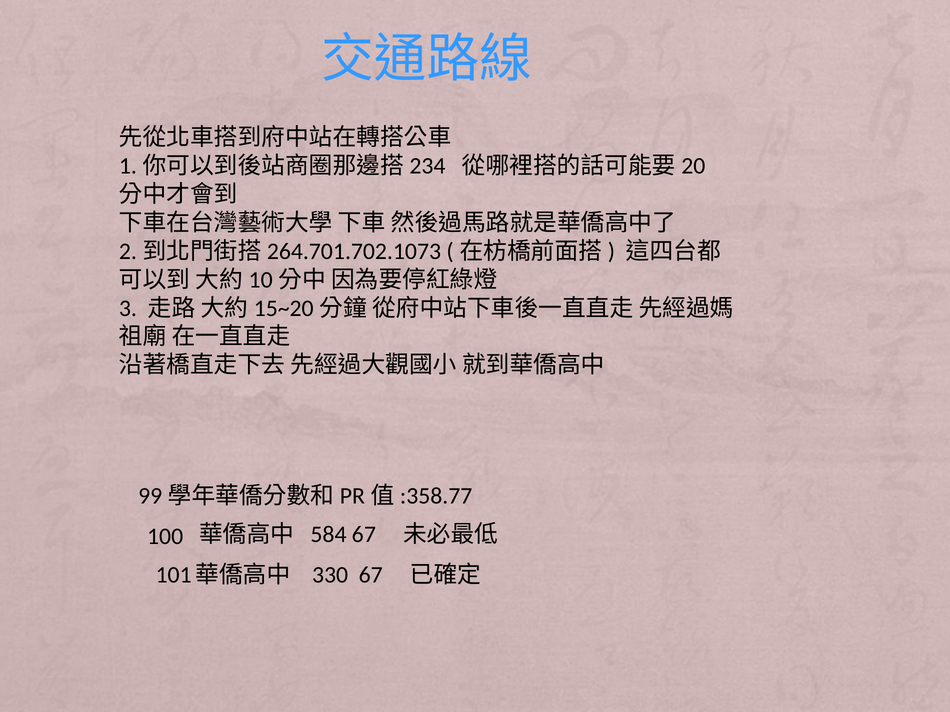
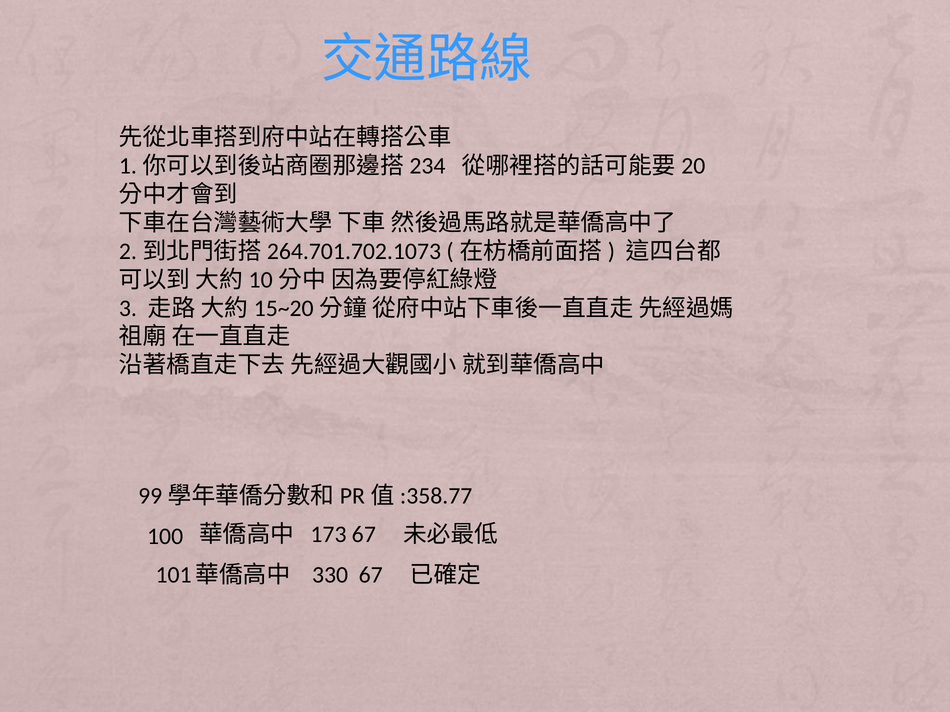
584: 584 -> 173
